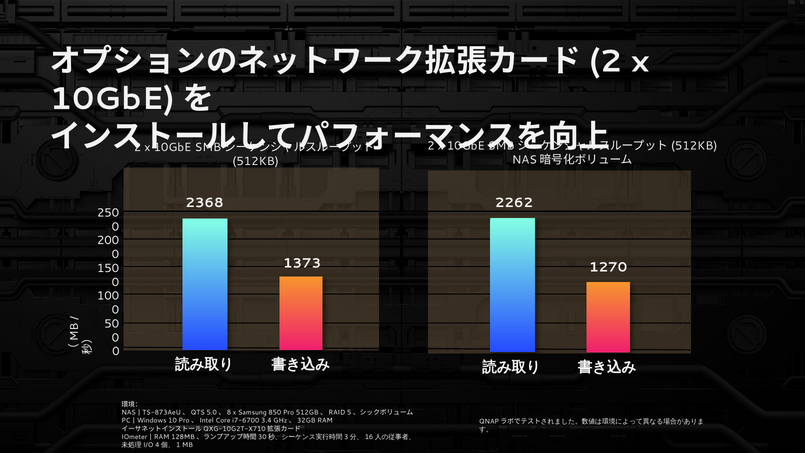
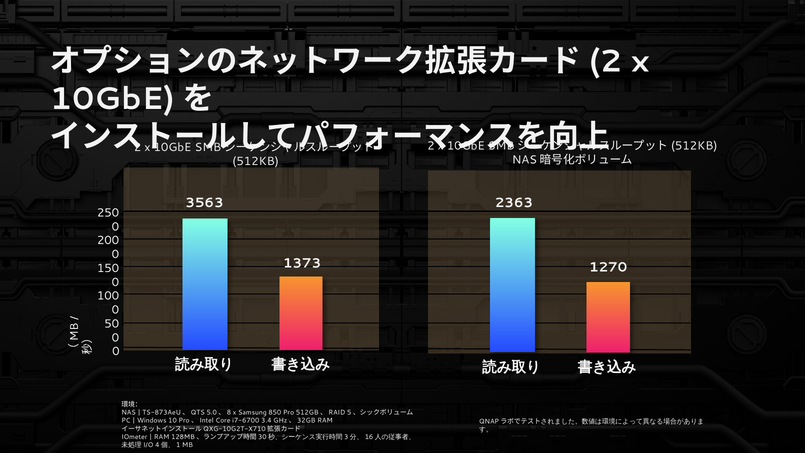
2368: 2368 -> 3563
2262: 2262 -> 2363
